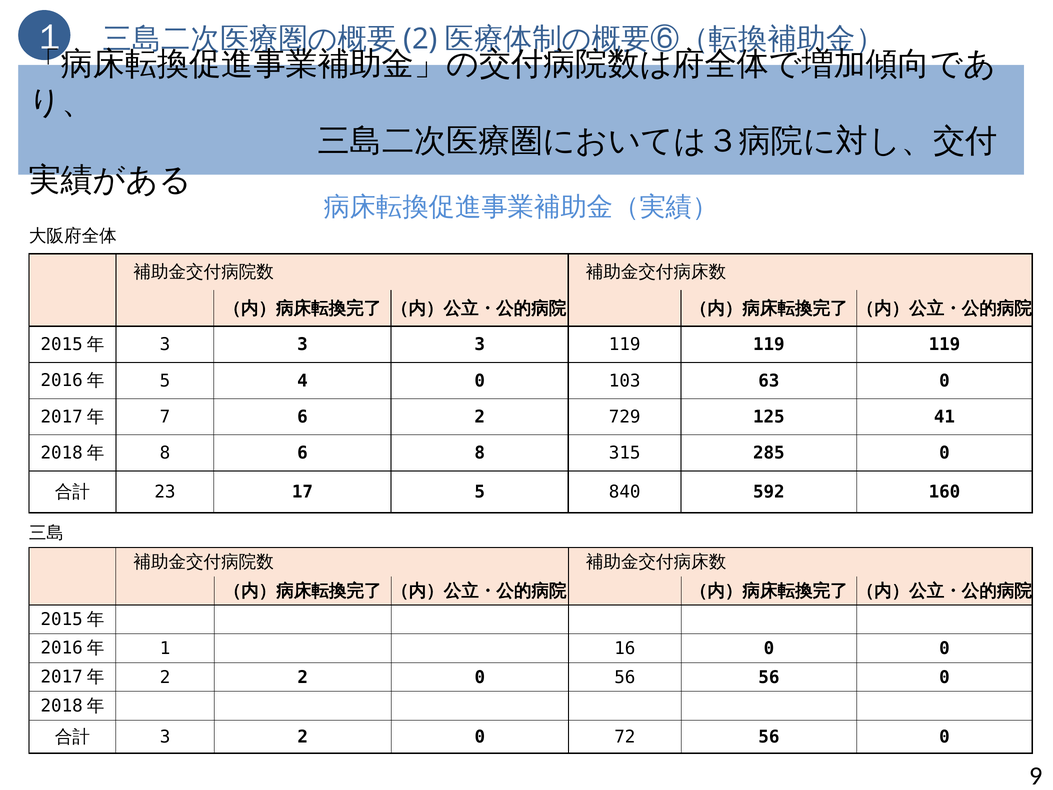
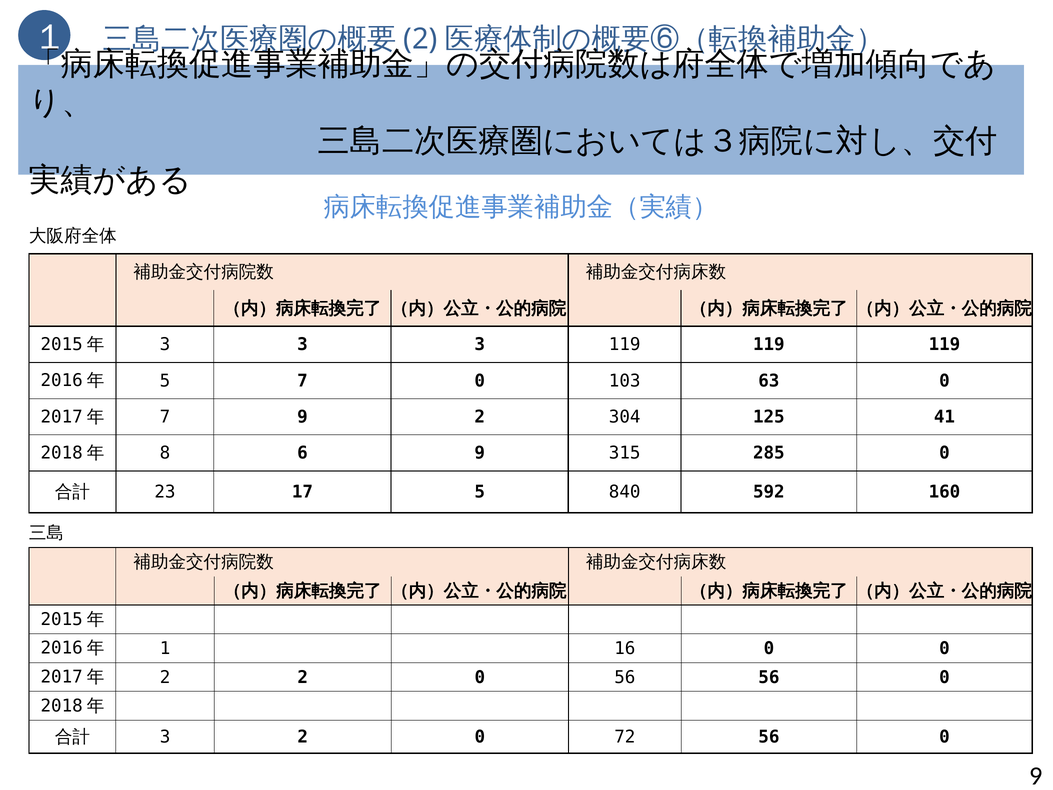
5 4: 4 -> 7
7 6: 6 -> 9
729: 729 -> 304
6 8: 8 -> 9
